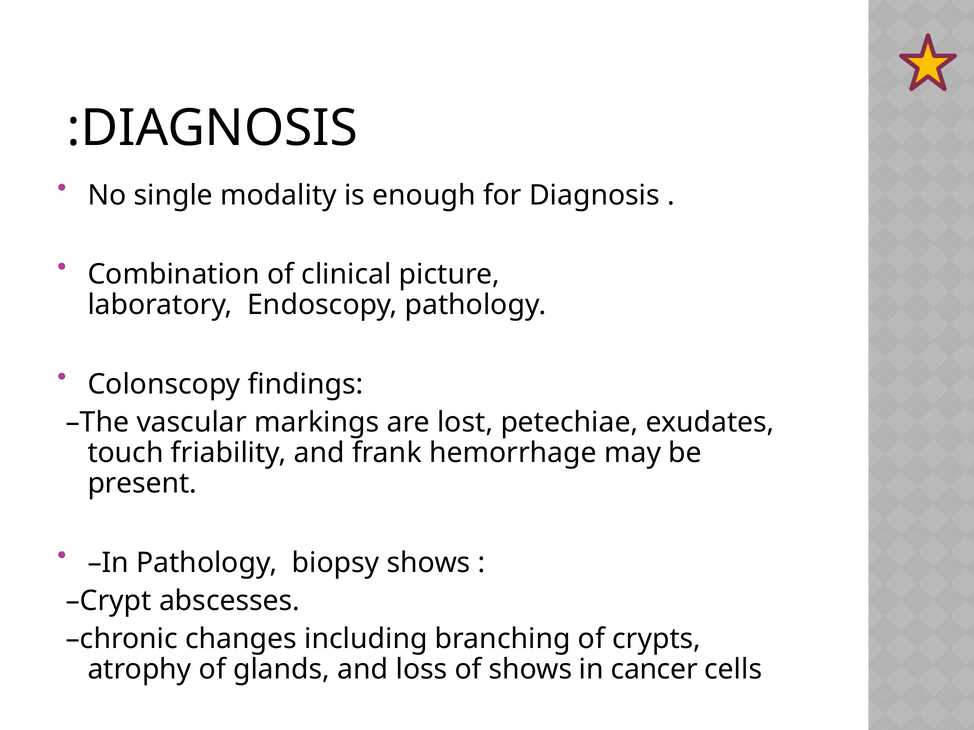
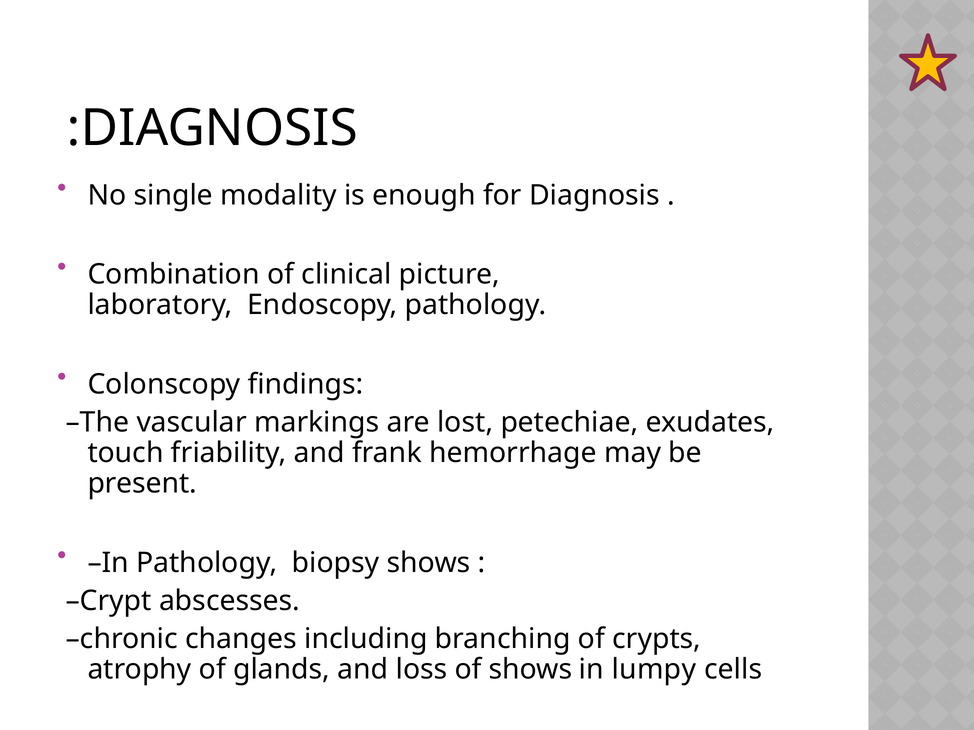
cancer: cancer -> lumpy
